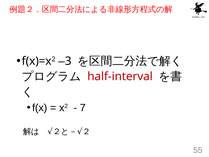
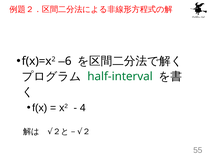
3: 3 -> 6
half-interval colour: red -> green
7: 7 -> 4
